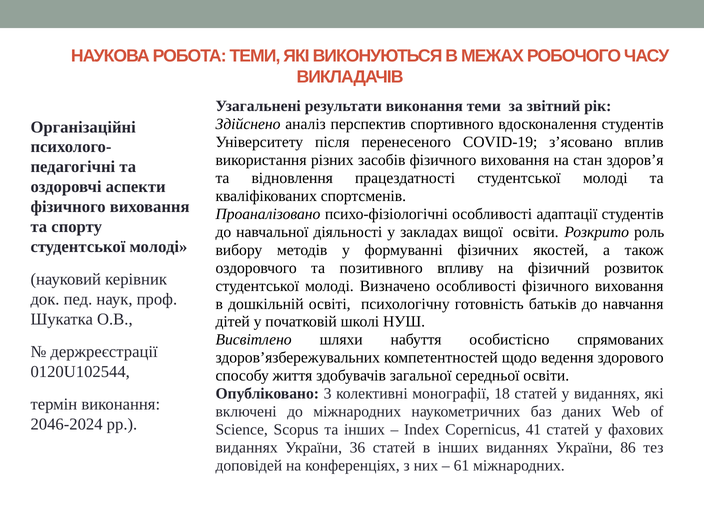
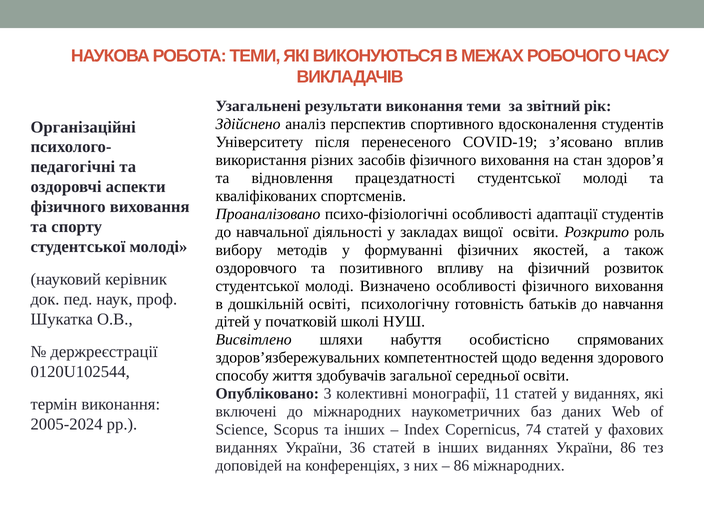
18: 18 -> 11
2046-2024: 2046-2024 -> 2005-2024
41: 41 -> 74
61 at (461, 466): 61 -> 86
